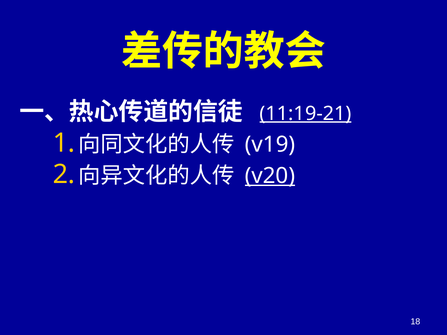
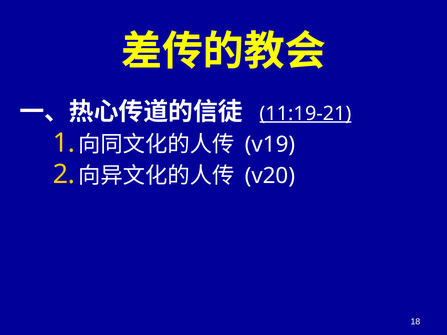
v20 underline: present -> none
